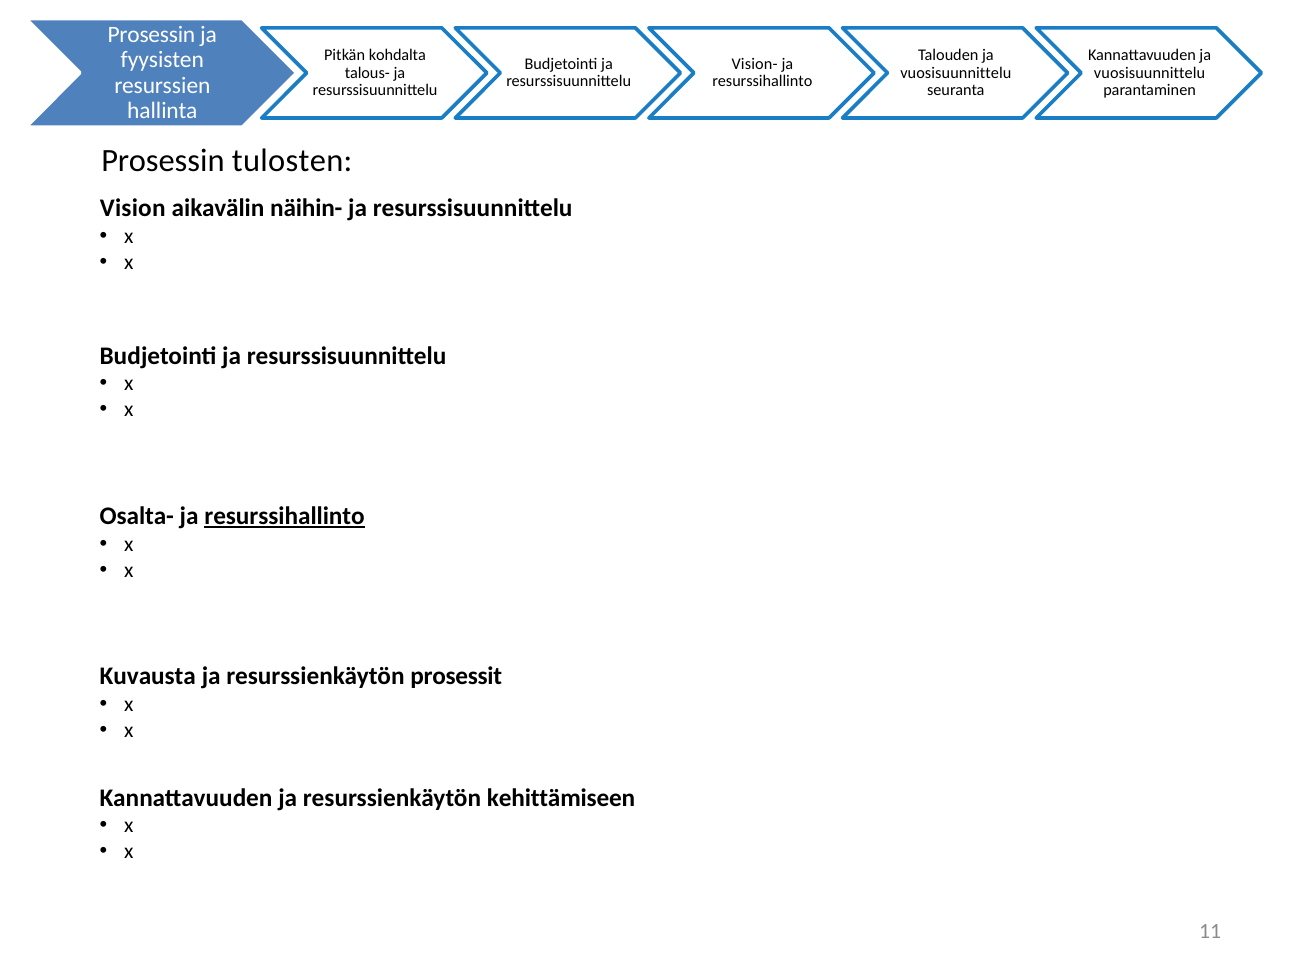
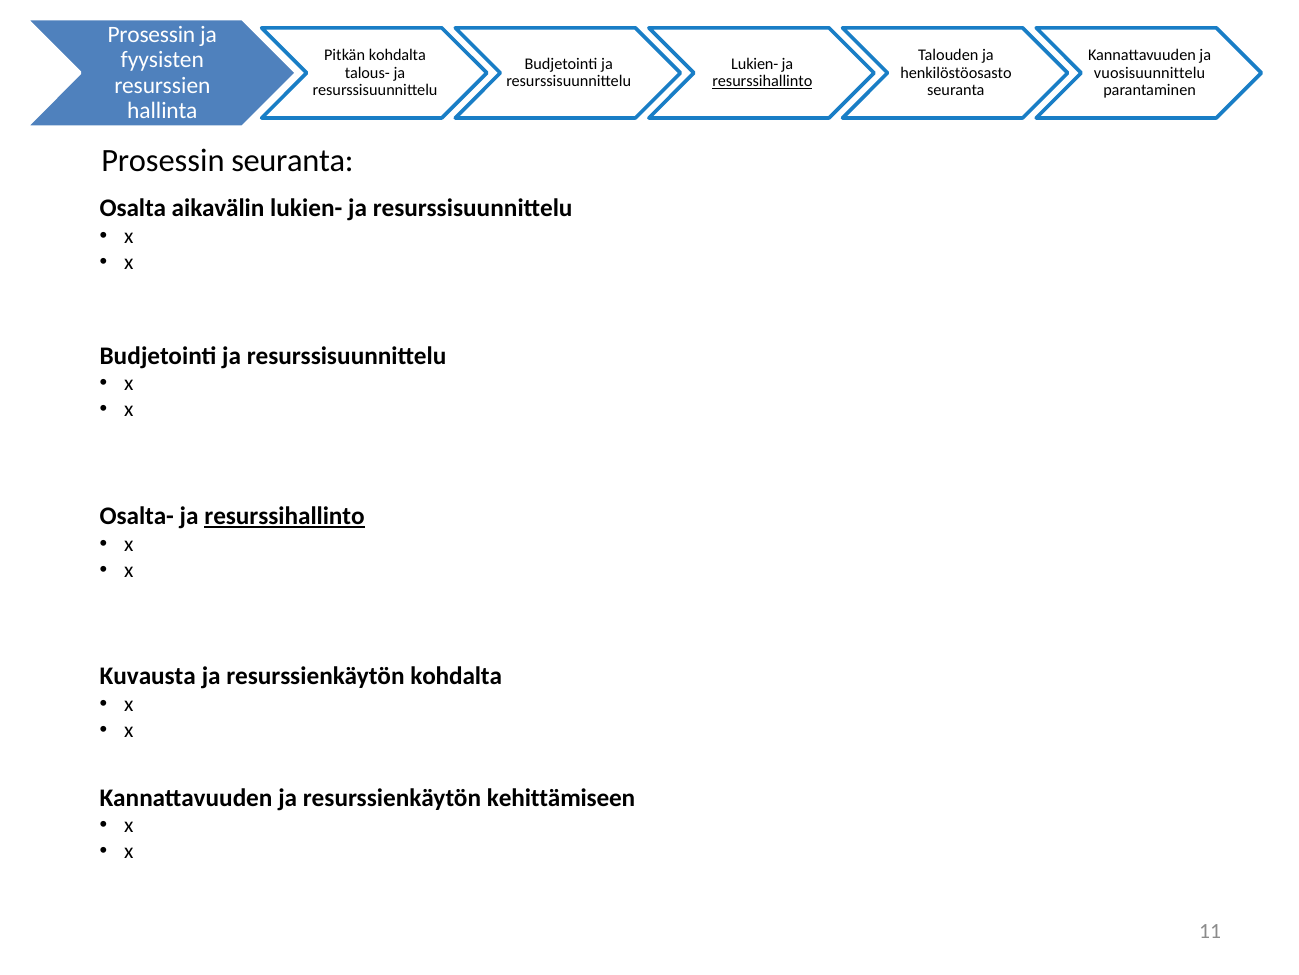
Vision- at (755, 64): Vision- -> Lukien-
vuosisuunnittelu at (956, 73): vuosisuunnittelu -> henkilöstöosasto
resurssihallinto at (762, 82) underline: none -> present
Prosessin tulosten: tulosten -> seuranta
Vision: Vision -> Osalta
aikavälin näihin-: näihin- -> lukien-
resurssienkäytön prosessit: prosessit -> kohdalta
